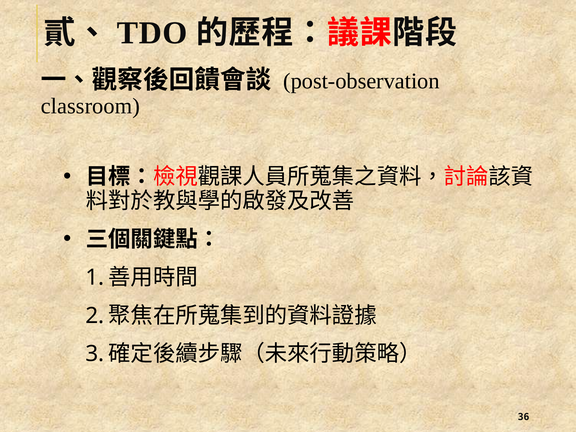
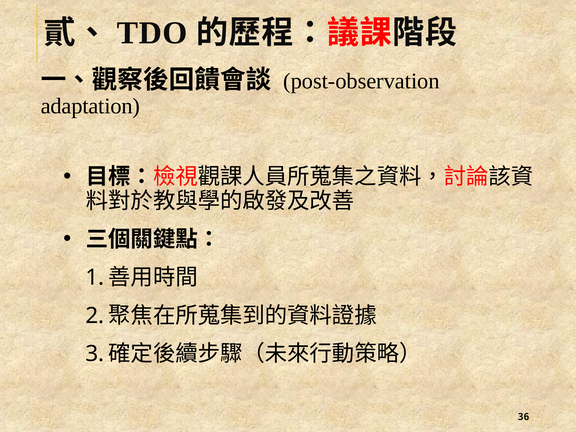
classroom: classroom -> adaptation
